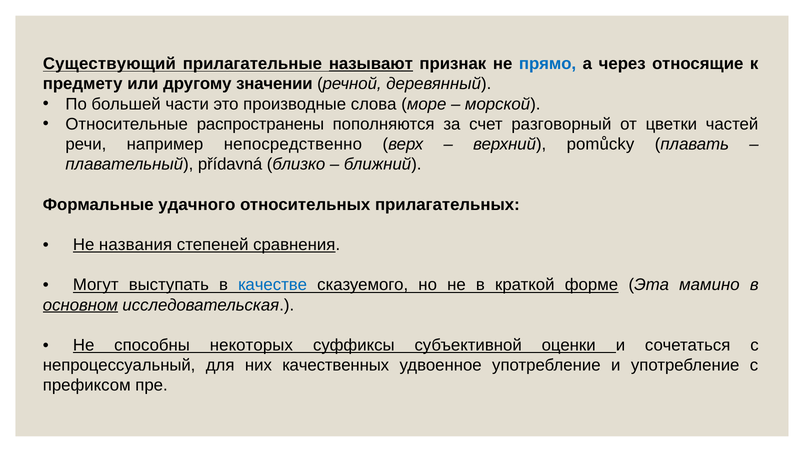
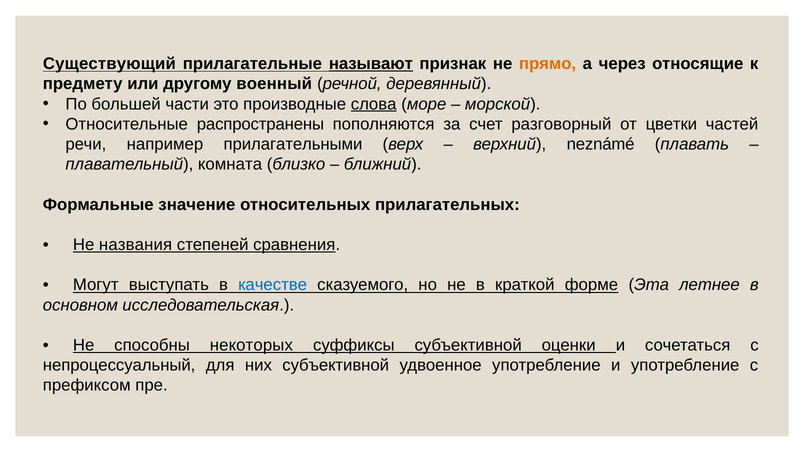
прямо colour: blue -> orange
значении: значении -> военный
слова underline: none -> present
непосредственно: непосредственно -> прилагательными
pomůcky: pomůcky -> neznámé
přídavná: přídavná -> комната
удачного: удачного -> значение
мамино: мамино -> летнее
основном underline: present -> none
них качественных: качественных -> субъективной
